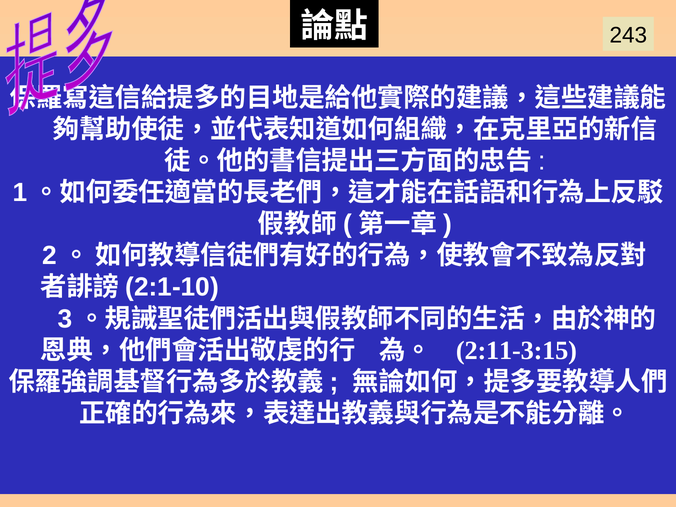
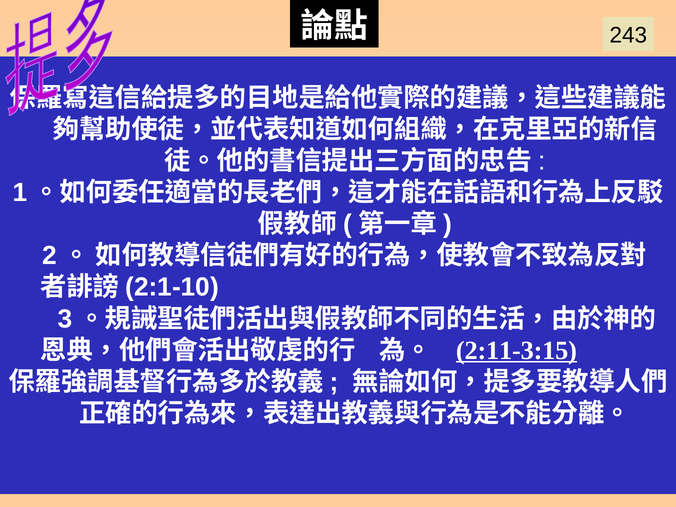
2:11-3:15 underline: none -> present
